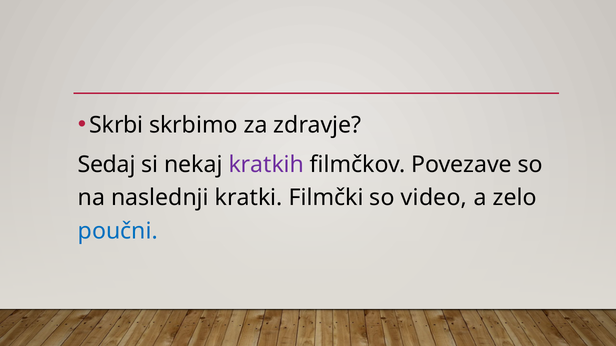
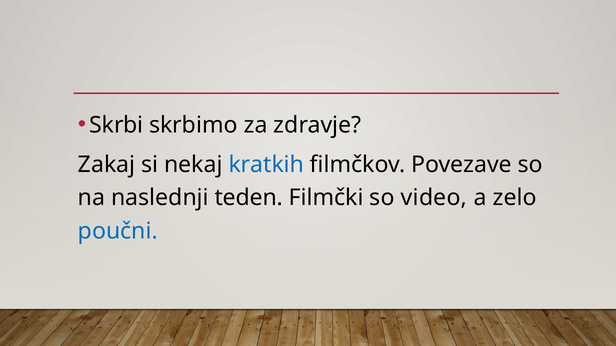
Sedaj: Sedaj -> Zakaj
kratkih colour: purple -> blue
kratki: kratki -> teden
